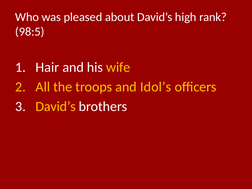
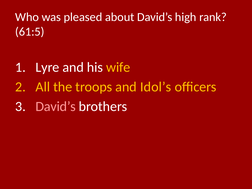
98:5: 98:5 -> 61:5
Hair: Hair -> Lyre
David’s at (56, 106) colour: yellow -> pink
